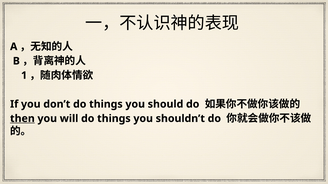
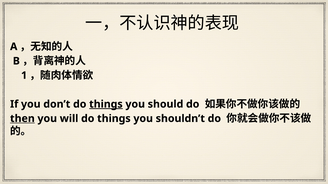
things at (106, 104) underline: none -> present
